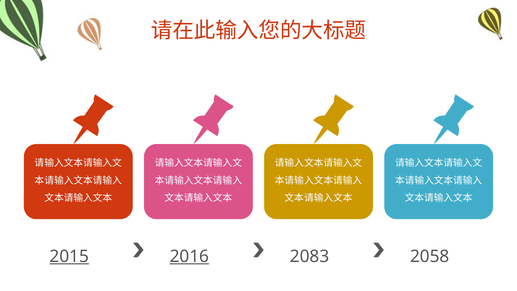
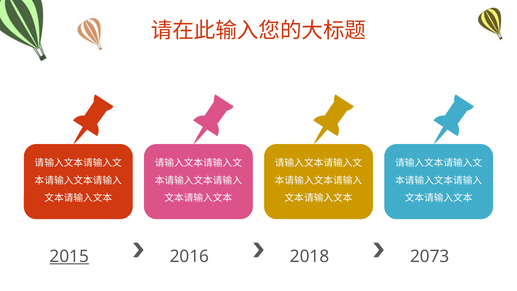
2016 underline: present -> none
2083: 2083 -> 2018
2058: 2058 -> 2073
